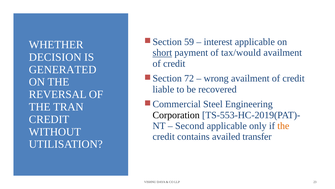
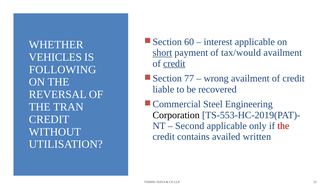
59: 59 -> 60
DECISION: DECISION -> VEHICLES
credit at (174, 63) underline: none -> present
GENERATED: GENERATED -> FOLLOWING
72: 72 -> 77
the at (283, 126) colour: orange -> red
transfer: transfer -> written
